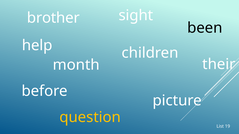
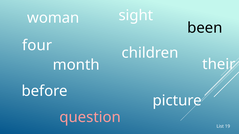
brother: brother -> woman
help: help -> four
question colour: yellow -> pink
